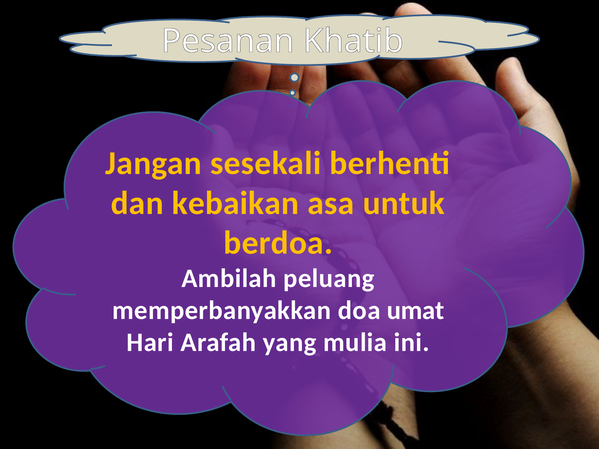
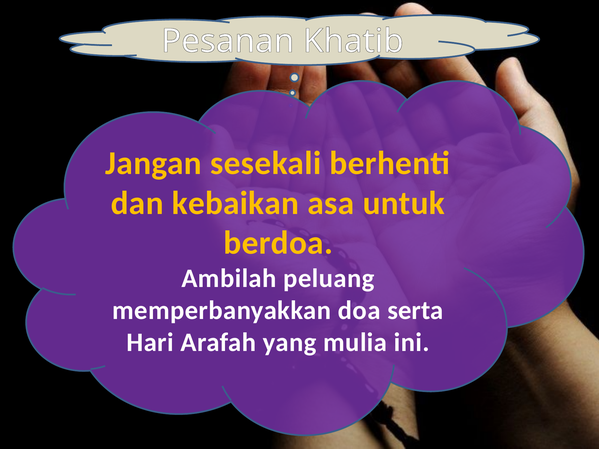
umat: umat -> serta
